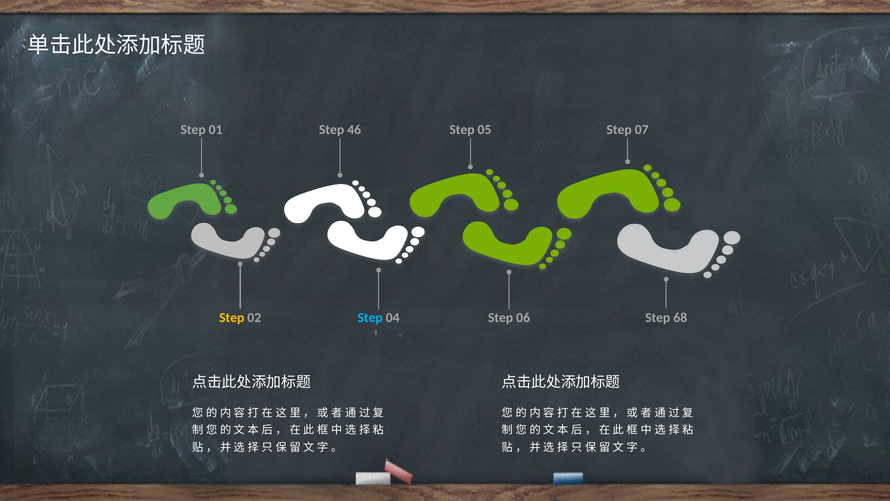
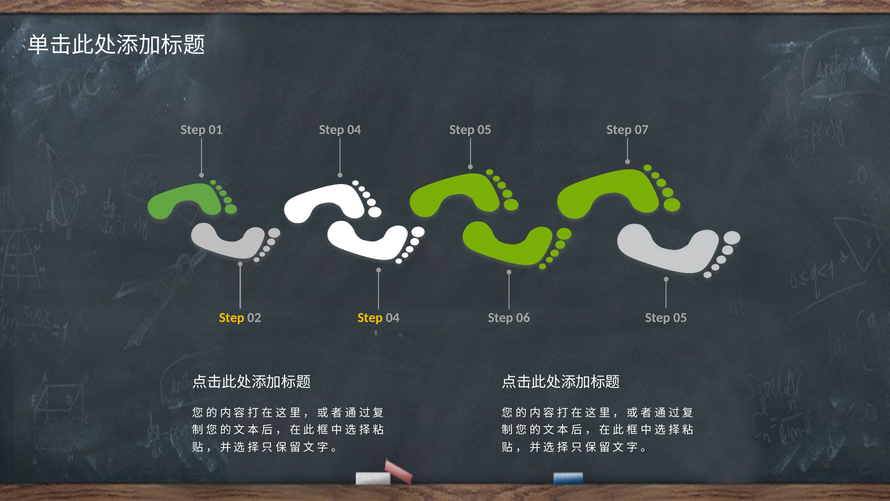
46 at (354, 130): 46 -> 04
Step at (370, 317) colour: light blue -> yellow
68 at (680, 317): 68 -> 05
